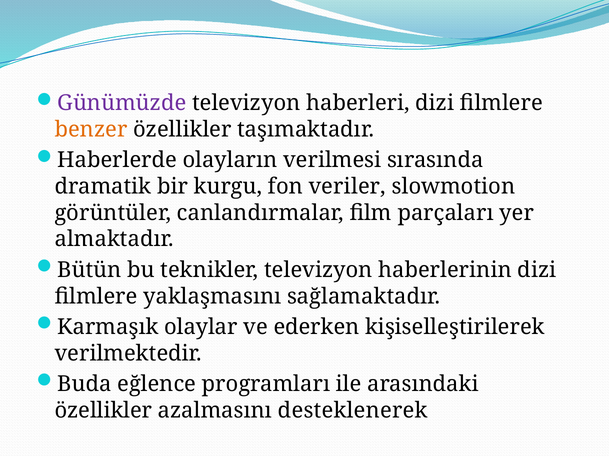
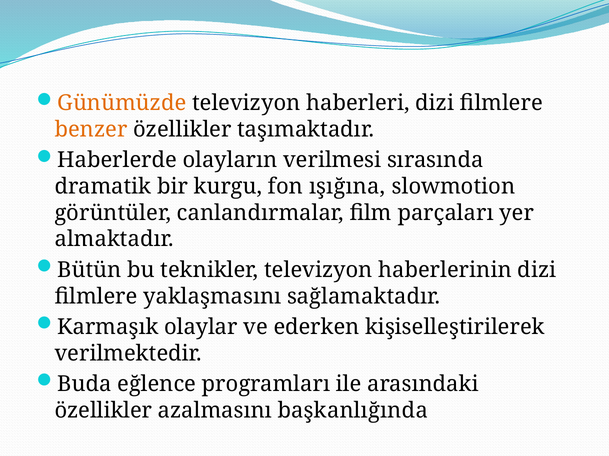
Günümüzde colour: purple -> orange
veriler: veriler -> ışığına
desteklenerek: desteklenerek -> başkanlığında
